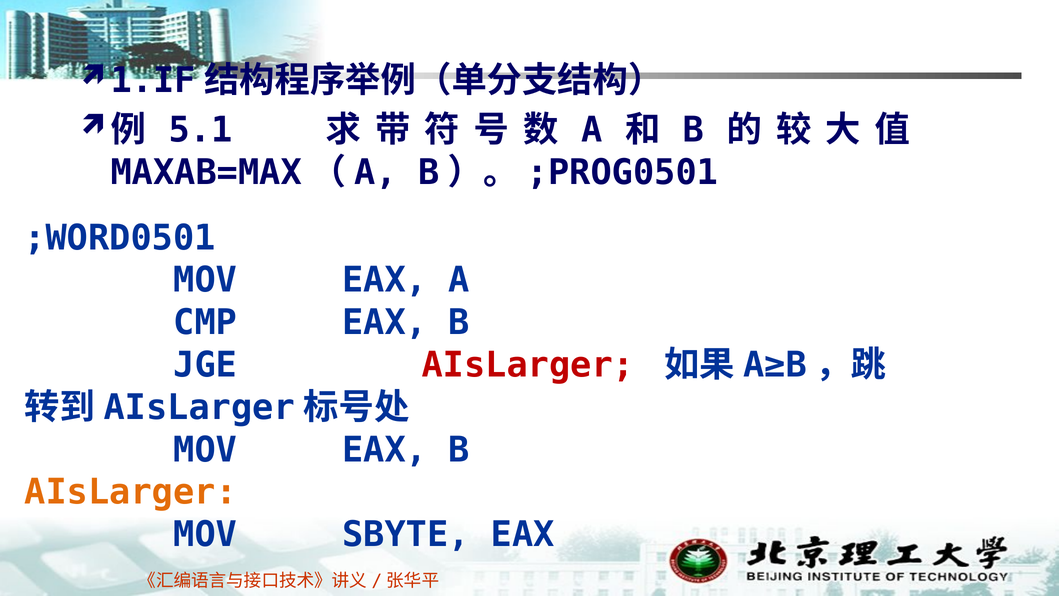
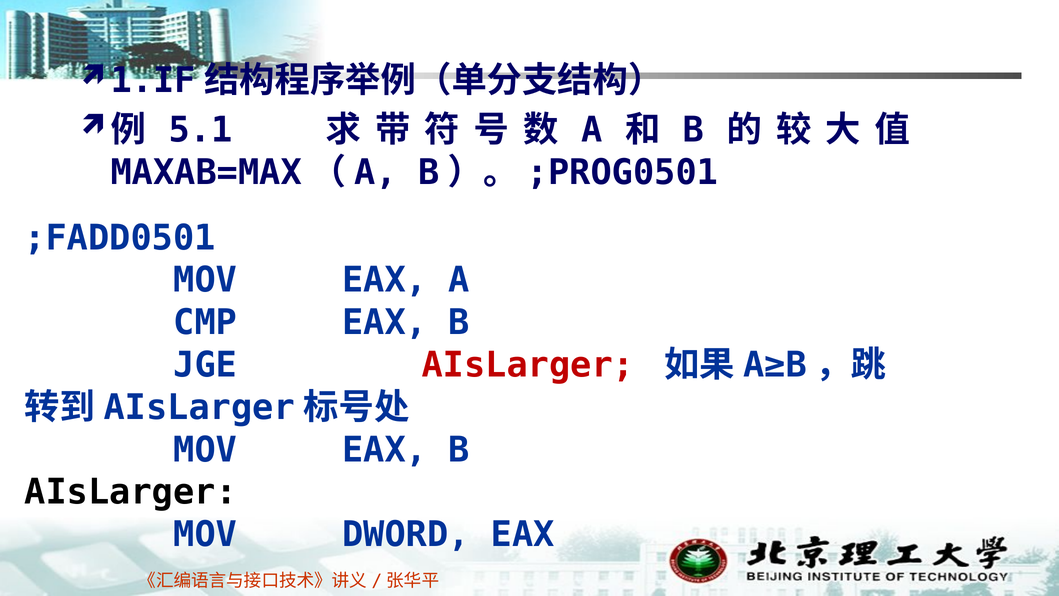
;WORD0501: ;WORD0501 -> ;FADD0501
AIsLarger at (131, 492) colour: orange -> black
SBYTE: SBYTE -> DWORD
